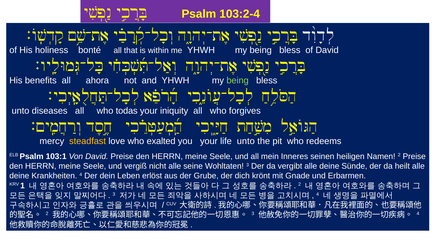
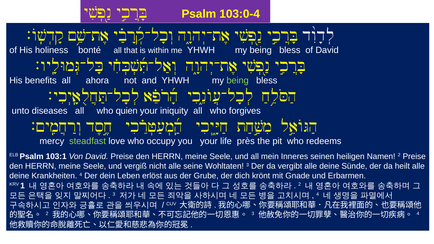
103:2-4: 103:2-4 -> 103:0-4
todas: todas -> quien
steadfast colour: yellow -> light green
exalted: exalted -> occupy
life unto: unto -> près
